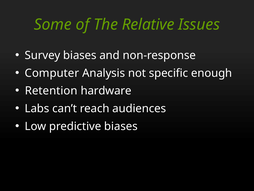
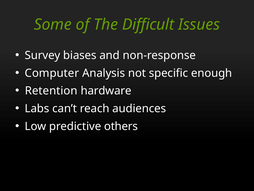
Relative: Relative -> Difficult
predictive biases: biases -> others
